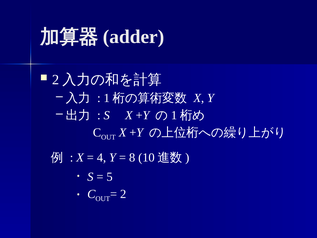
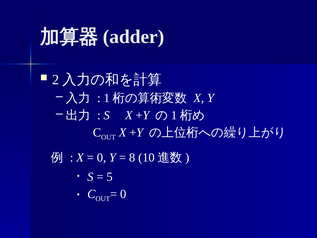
4 at (101, 157): 4 -> 0
2 at (123, 194): 2 -> 0
